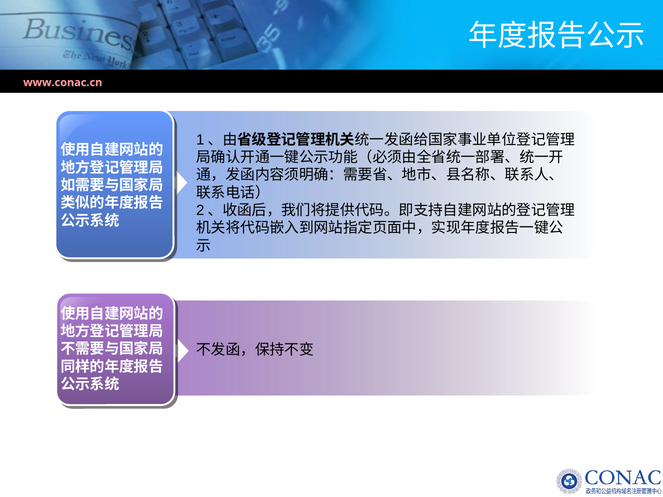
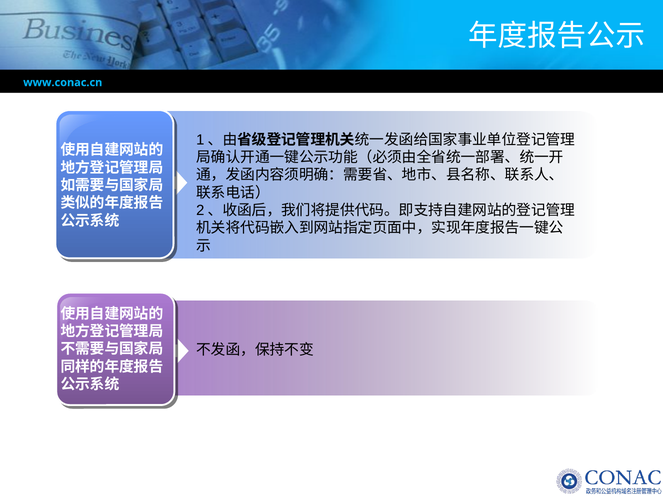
www.conac.cn colour: pink -> light blue
